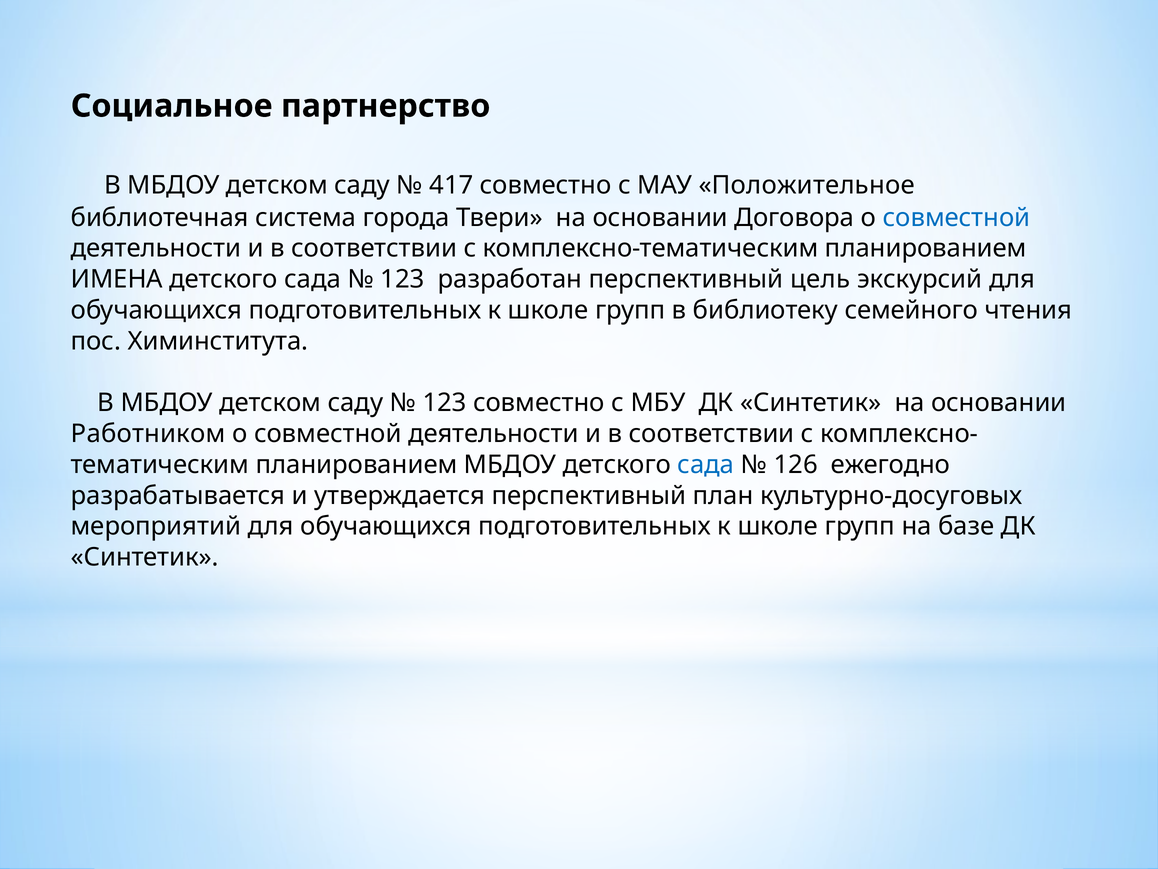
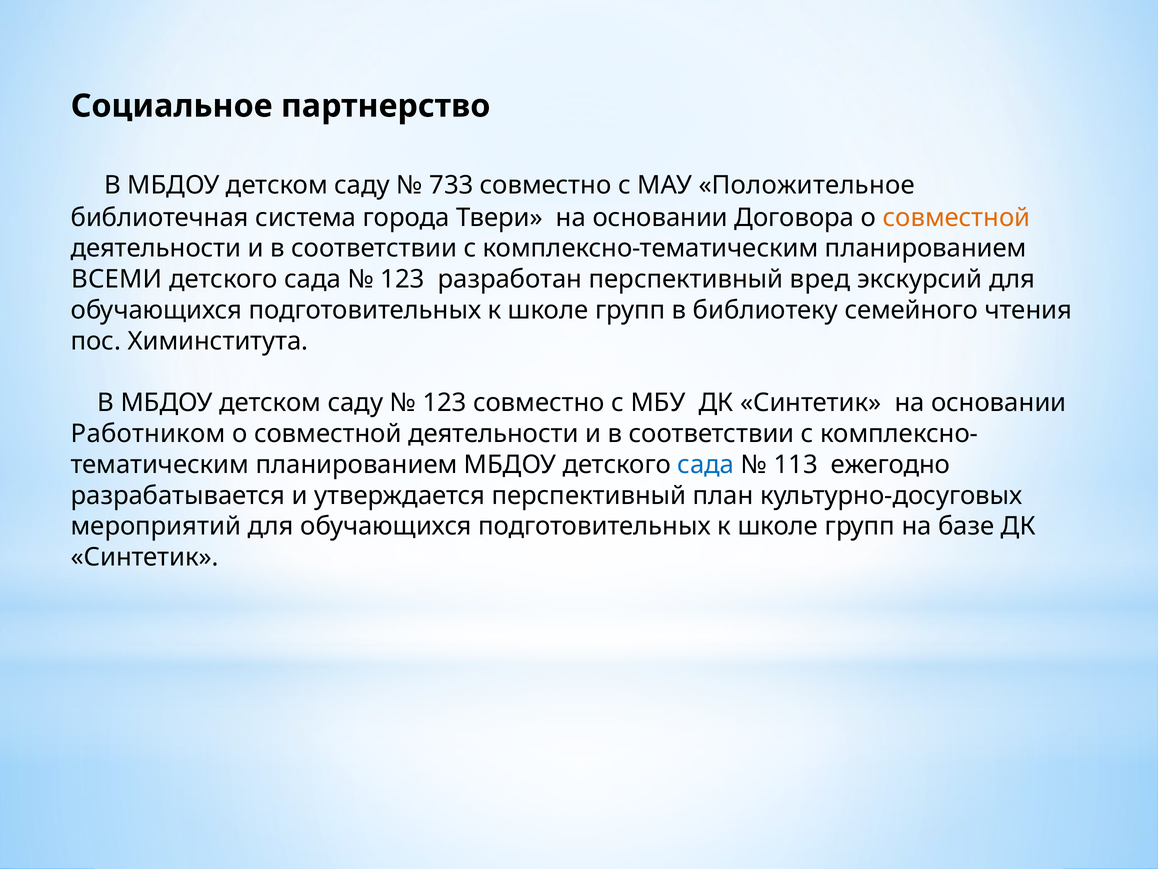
417: 417 -> 733
совместной at (957, 217) colour: blue -> orange
ИМЕНА: ИМЕНА -> ВСЕМИ
цель: цель -> вред
126: 126 -> 113
